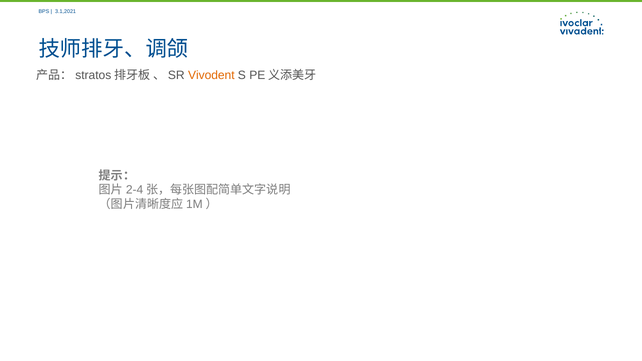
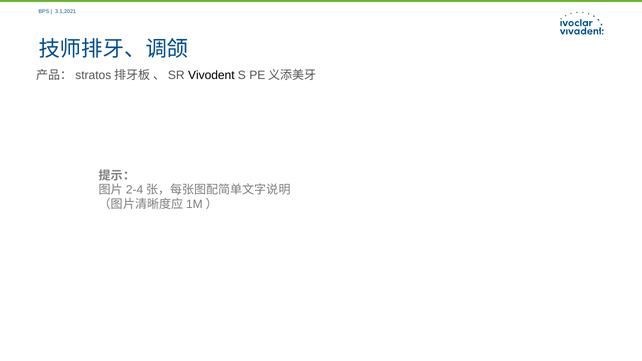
Vivodent colour: orange -> black
